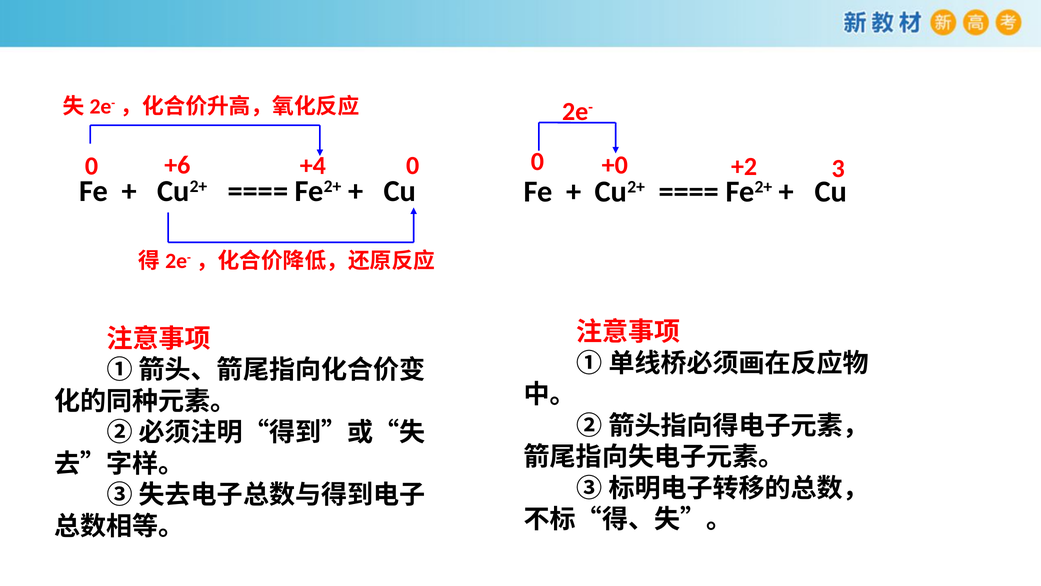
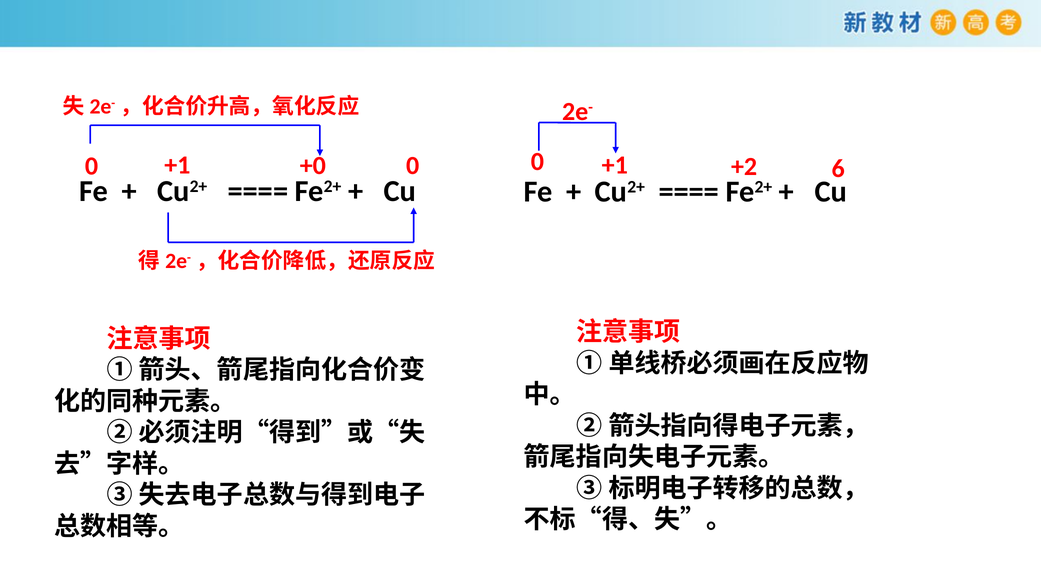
3: 3 -> 6
+0 at (615, 165): +0 -> +1
+6 at (177, 165): +6 -> +1
+4: +4 -> +0
